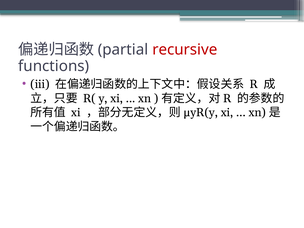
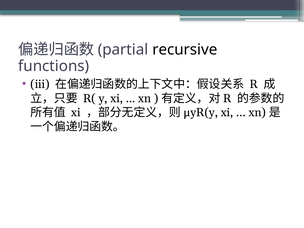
recursive colour: red -> black
